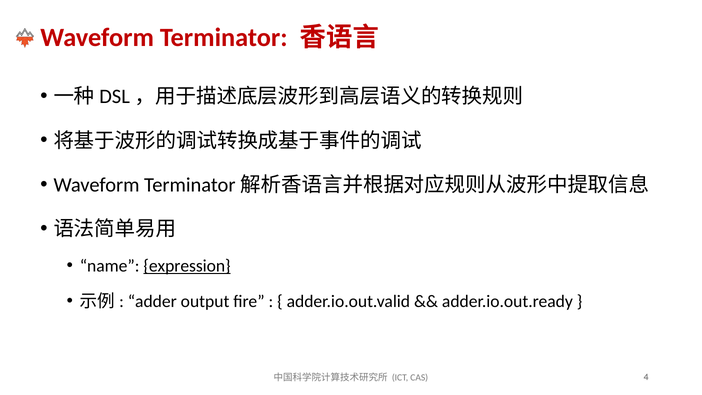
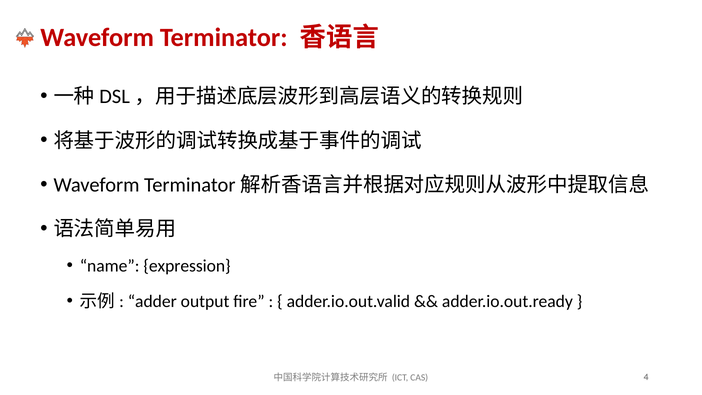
expression underline: present -> none
